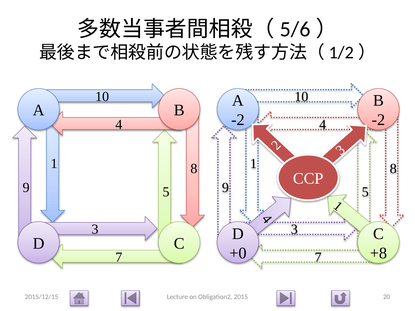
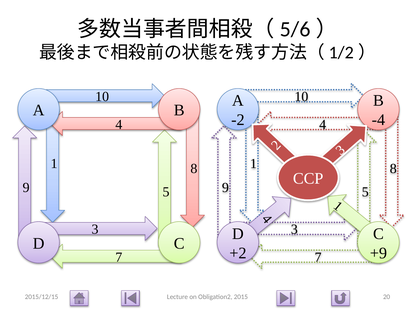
-2 at (378, 120): -2 -> -4
+0: +0 -> +2
+8: +8 -> +9
